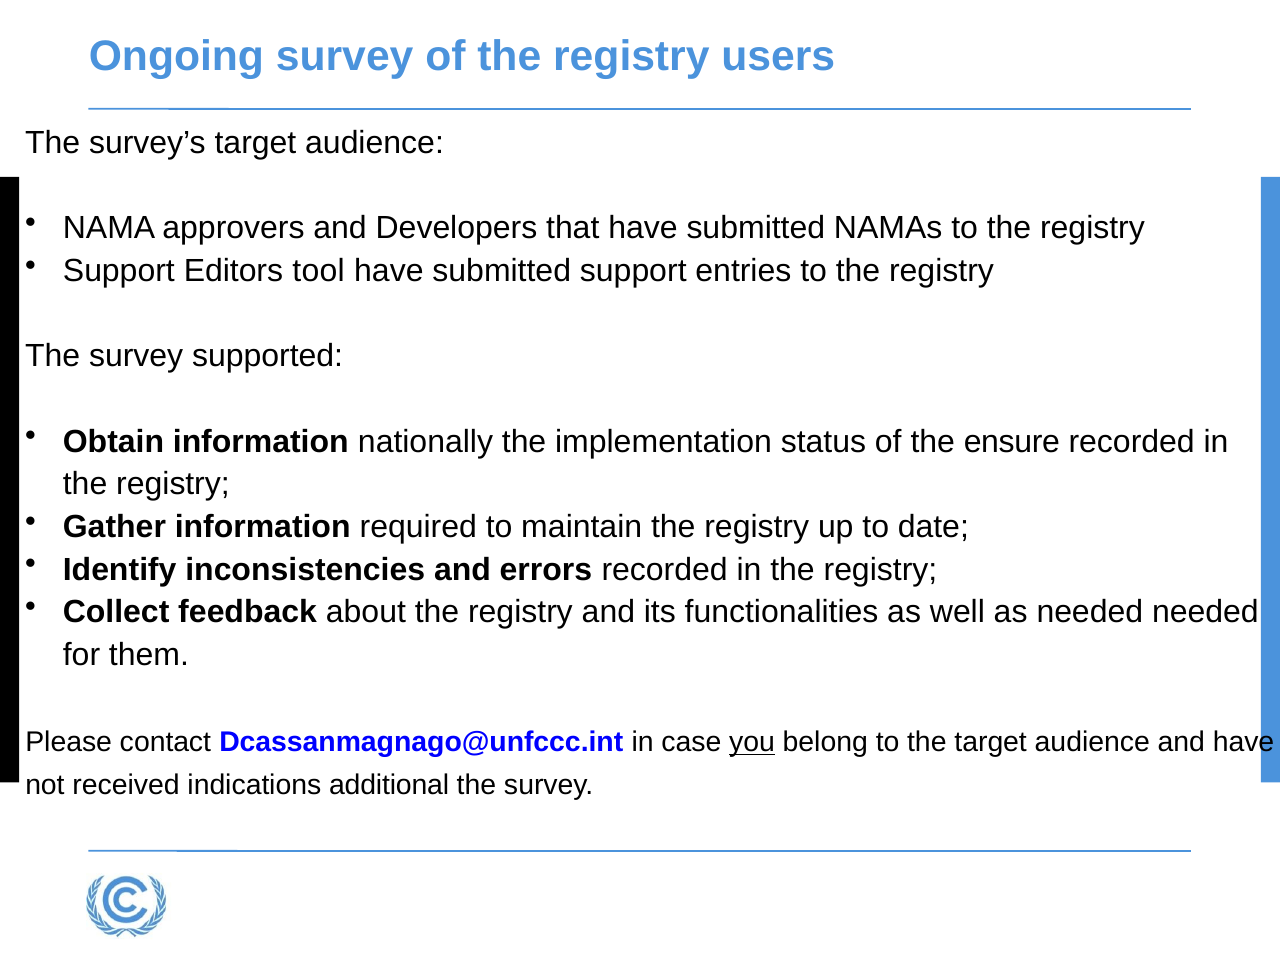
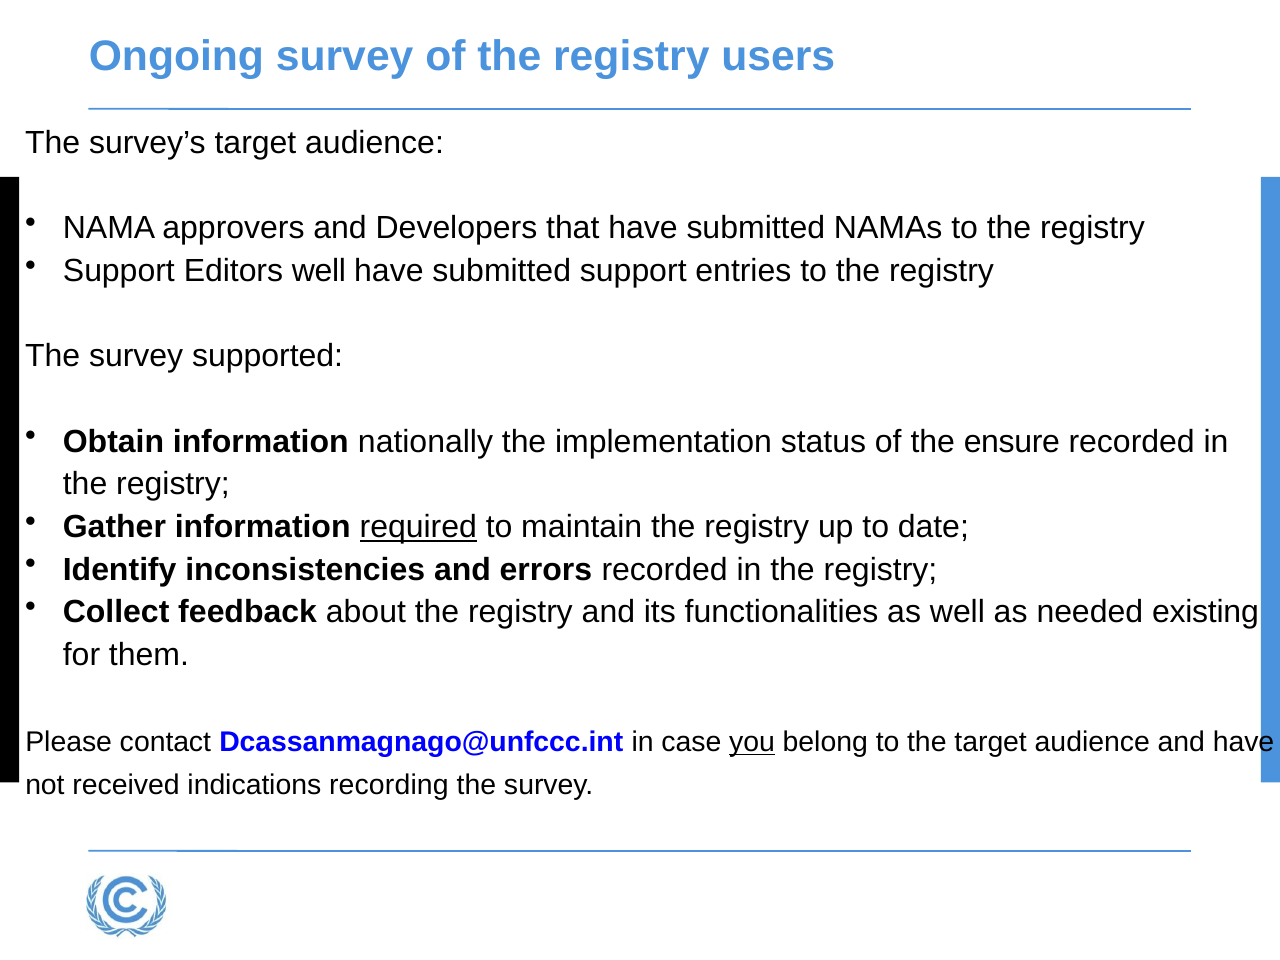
Editors tool: tool -> well
required underline: none -> present
needed needed: needed -> existing
additional: additional -> recording
